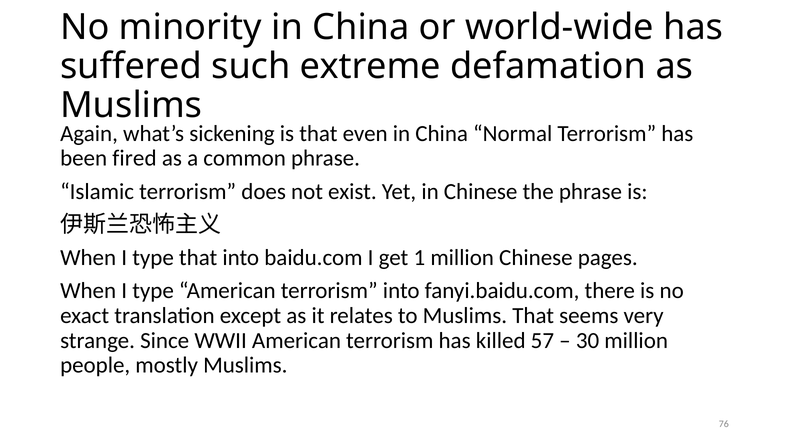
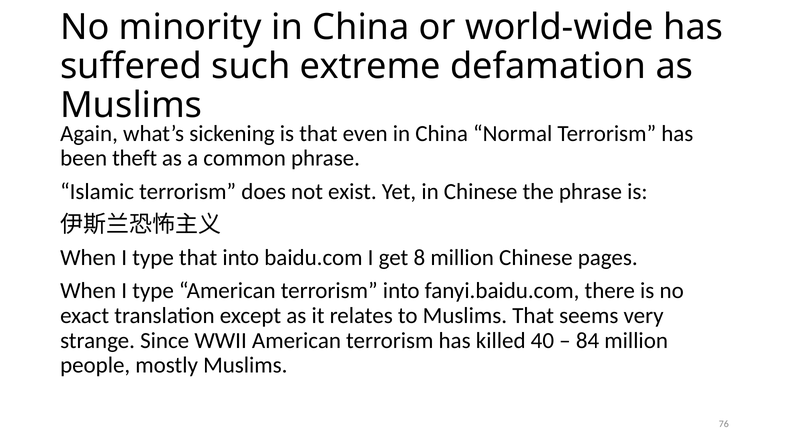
fired: fired -> theft
1: 1 -> 8
57: 57 -> 40
30: 30 -> 84
